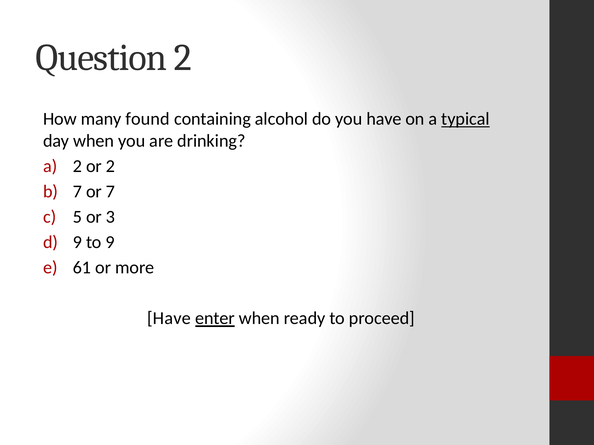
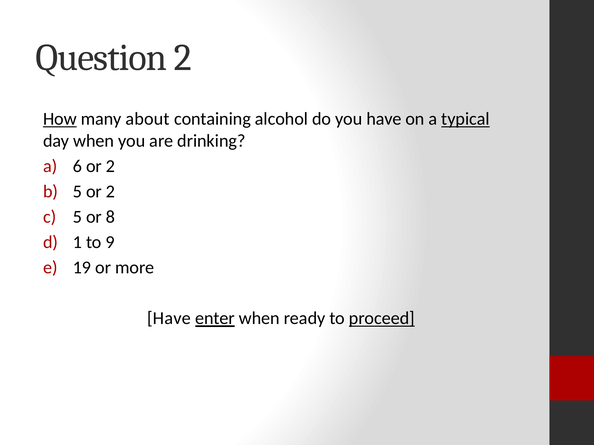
How underline: none -> present
found: found -> about
a 2: 2 -> 6
7 at (77, 192): 7 -> 5
7 at (110, 192): 7 -> 2
3: 3 -> 8
9 at (77, 242): 9 -> 1
61: 61 -> 19
proceed underline: none -> present
